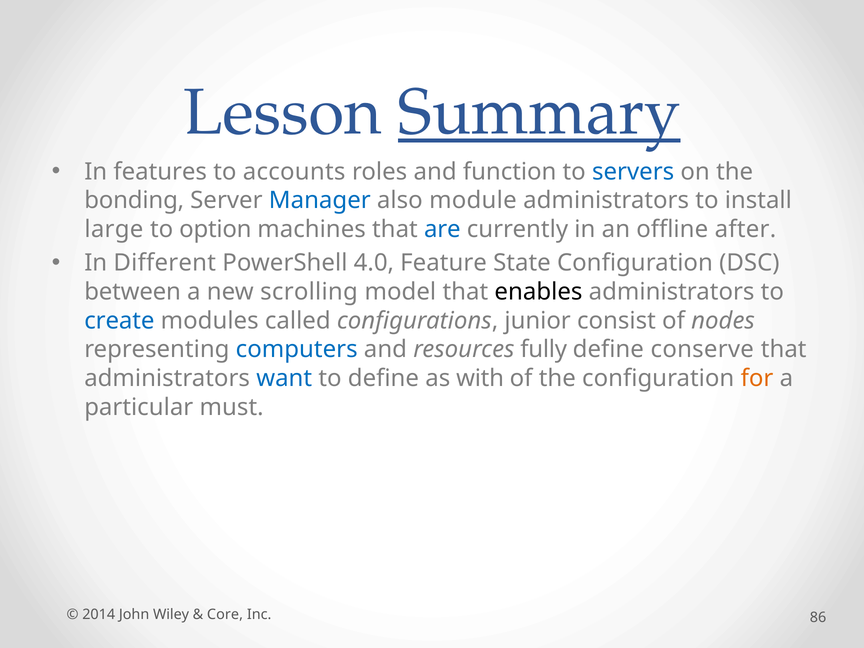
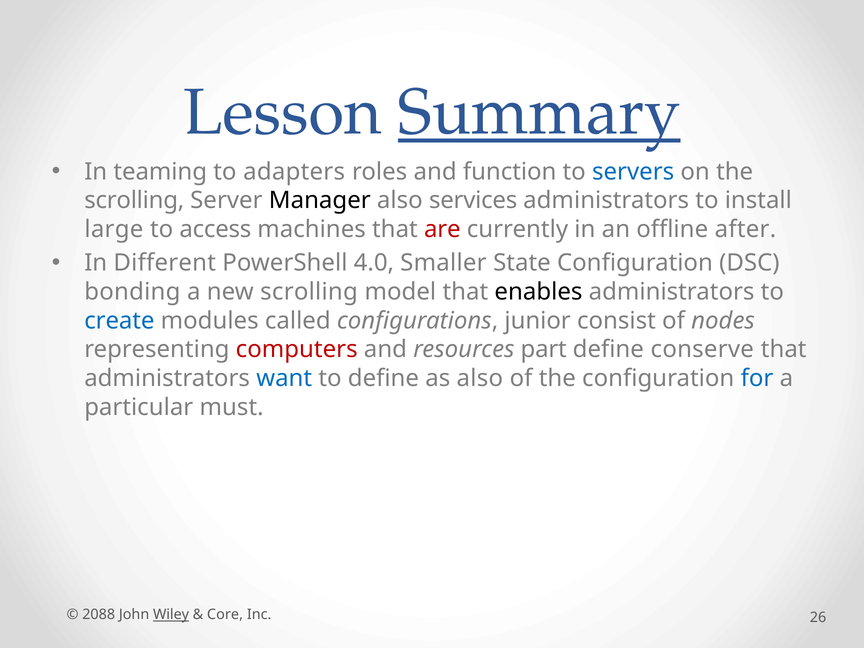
features: features -> teaming
accounts: accounts -> adapters
bonding at (134, 200): bonding -> scrolling
Manager colour: blue -> black
module: module -> services
option: option -> access
are colour: blue -> red
Feature: Feature -> Smaller
between: between -> bonding
computers colour: blue -> red
fully: fully -> part
as with: with -> also
for colour: orange -> blue
2014: 2014 -> 2088
Wiley underline: none -> present
86: 86 -> 26
